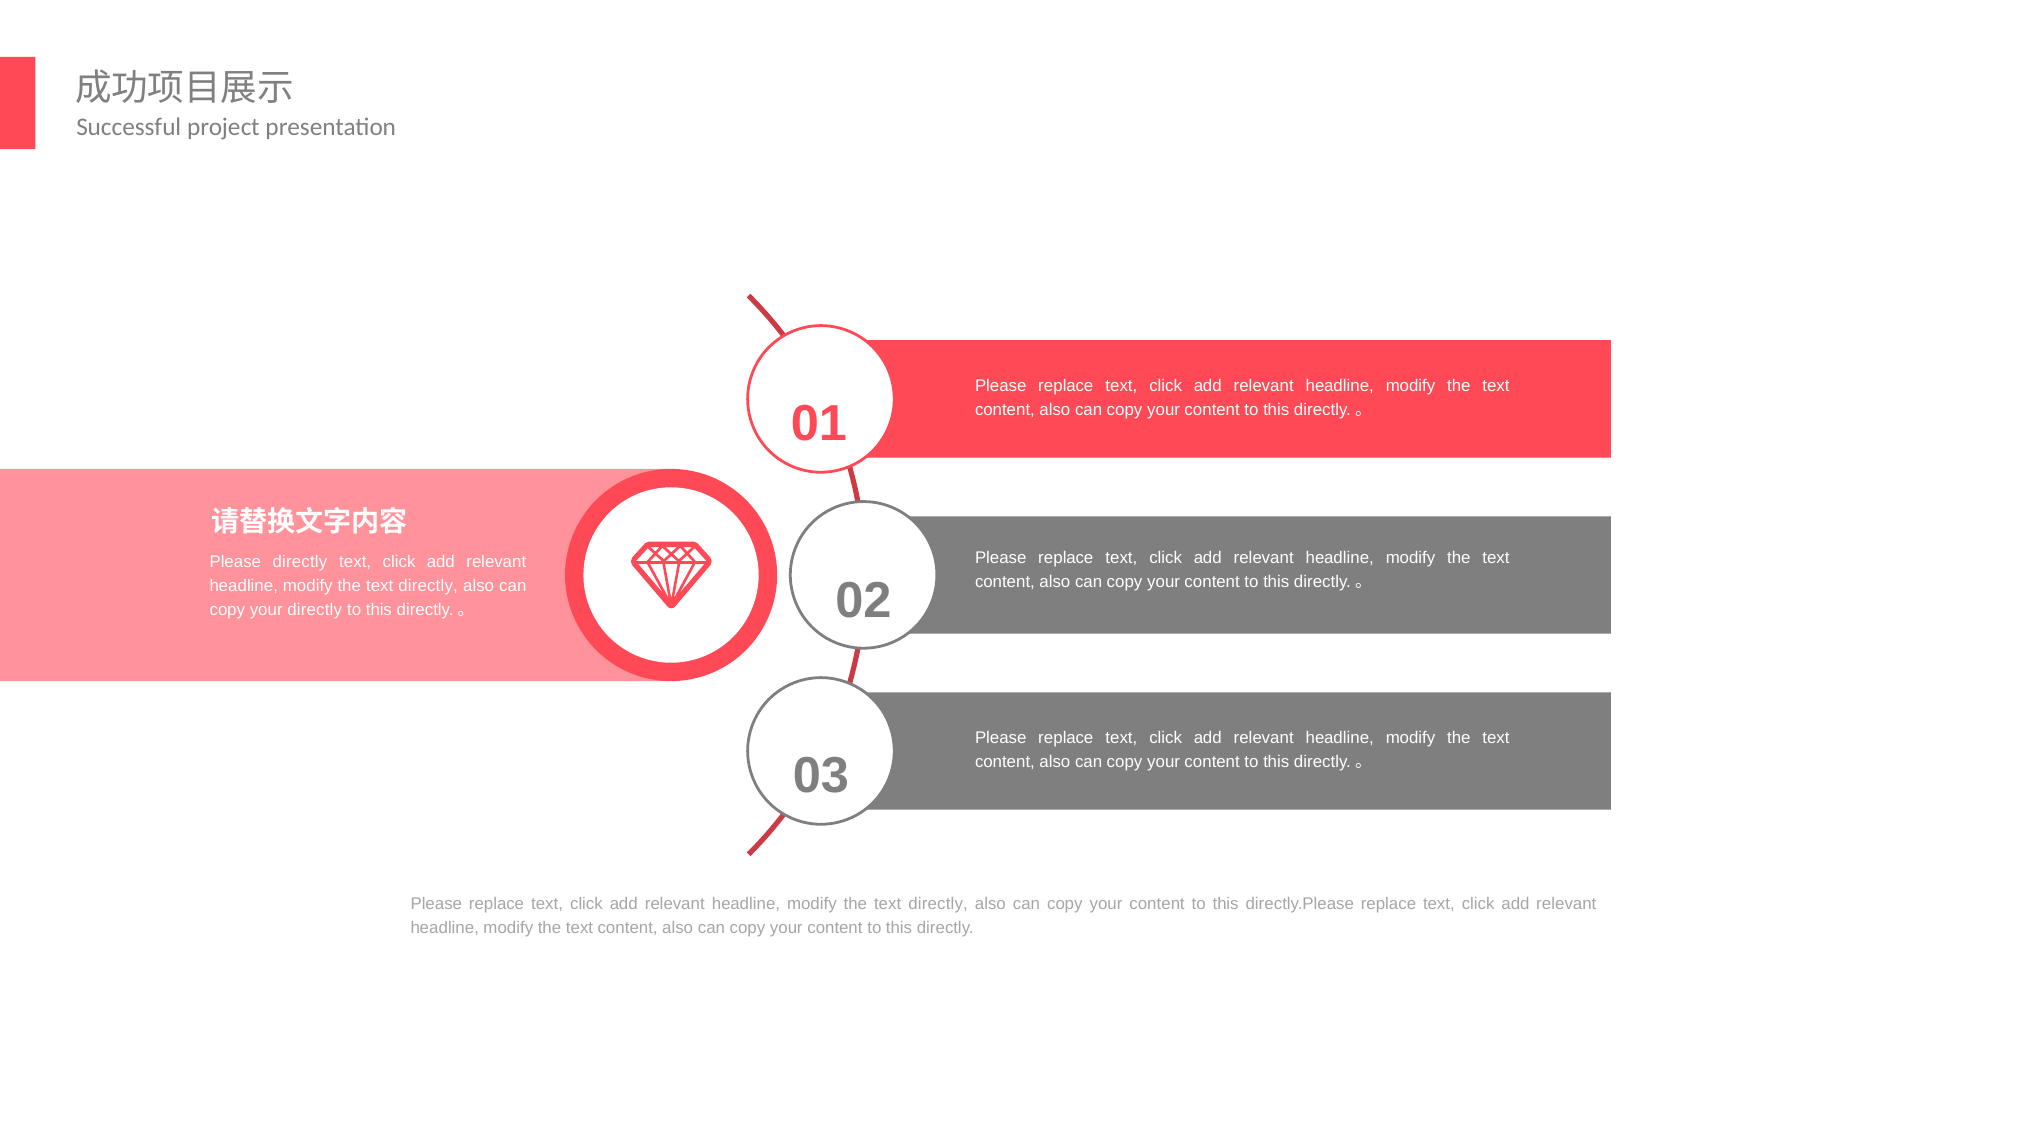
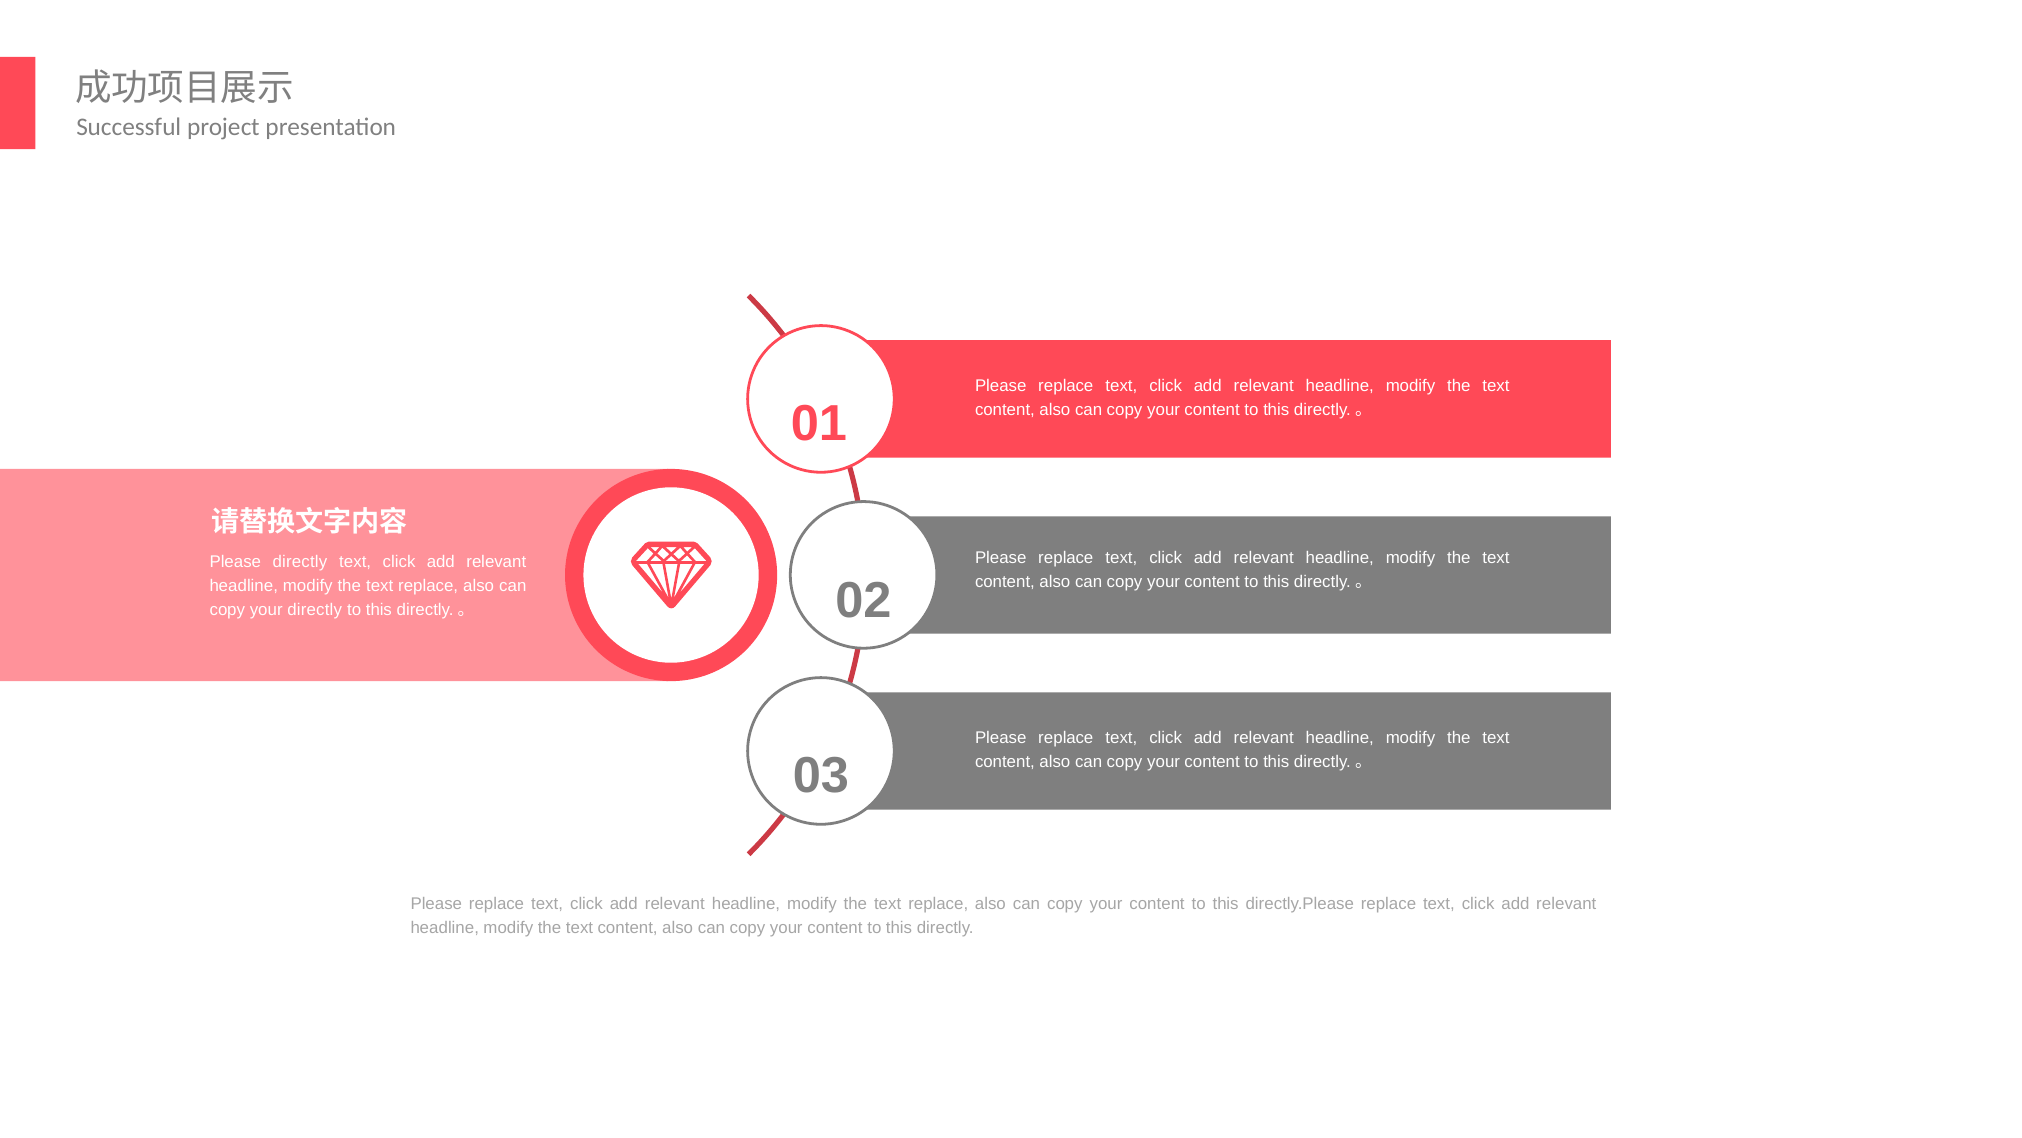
directly at (428, 586): directly -> replace
directly at (938, 904): directly -> replace
